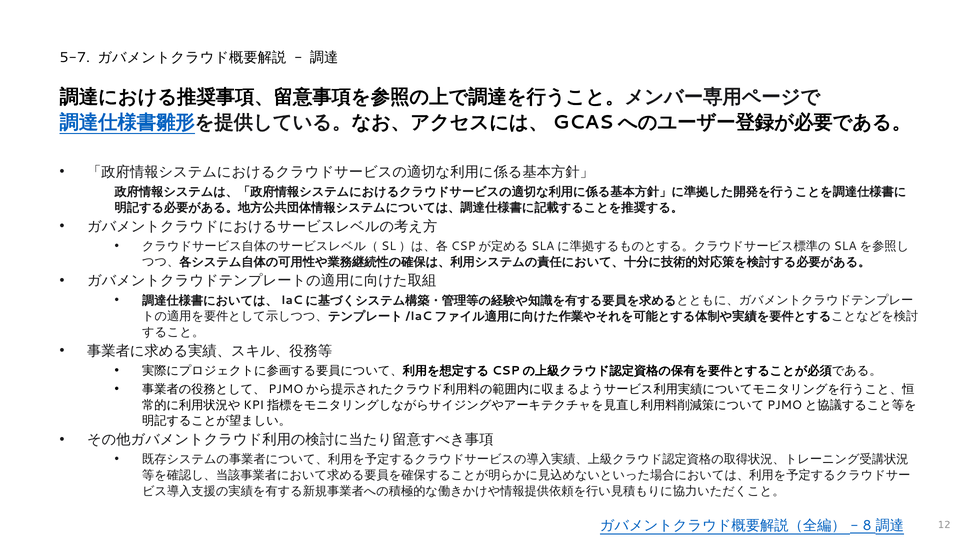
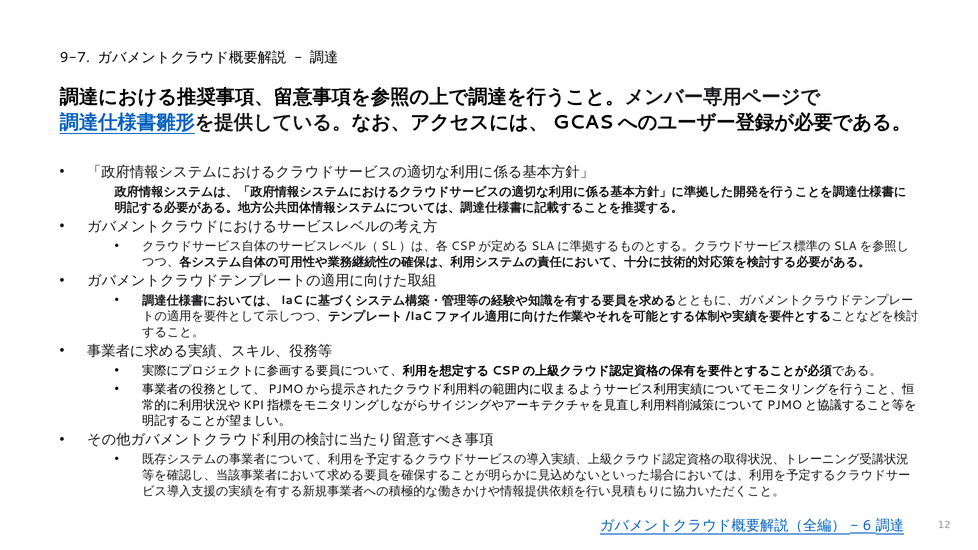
5-7: 5-7 -> 9-7
8: 8 -> 6
